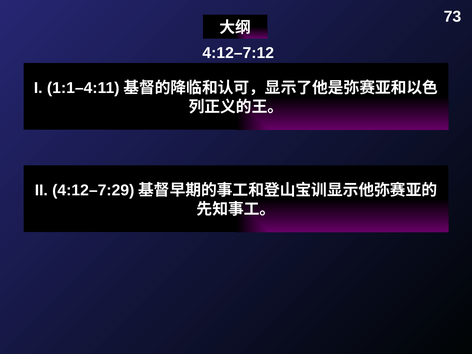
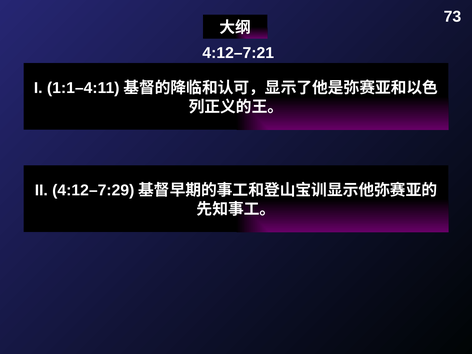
4:12–7:12: 4:12–7:12 -> 4:12–7:21
